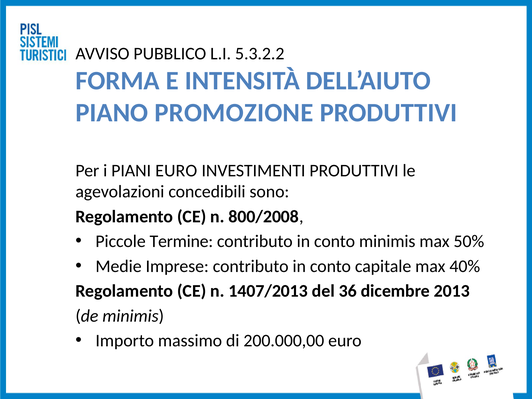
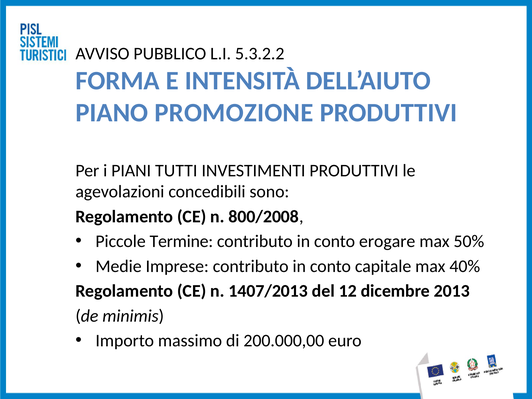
PIANI EURO: EURO -> TUTTI
conto minimis: minimis -> erogare
36: 36 -> 12
